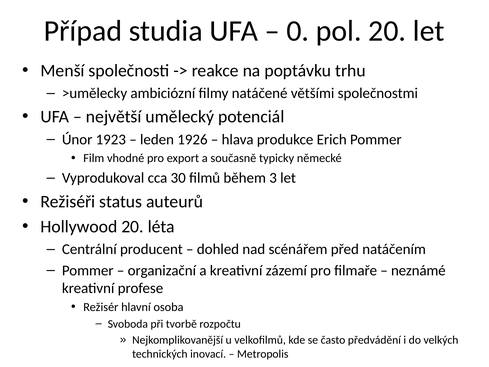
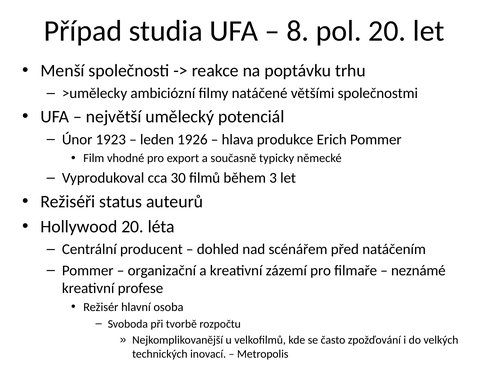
0: 0 -> 8
předvádění: předvádění -> zpožďování
